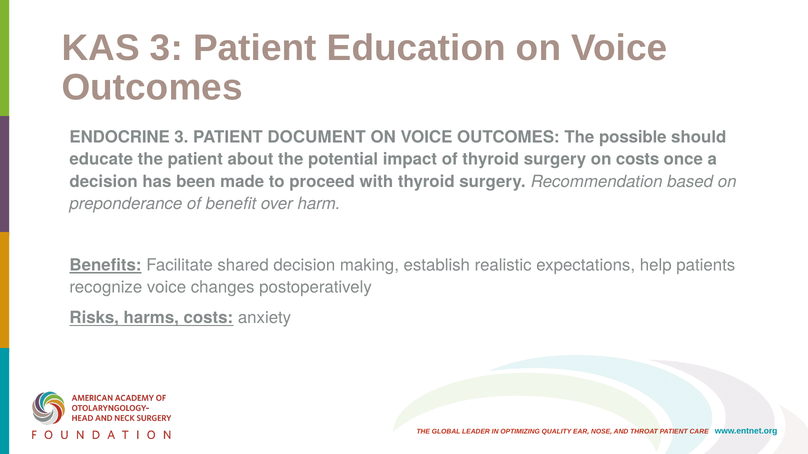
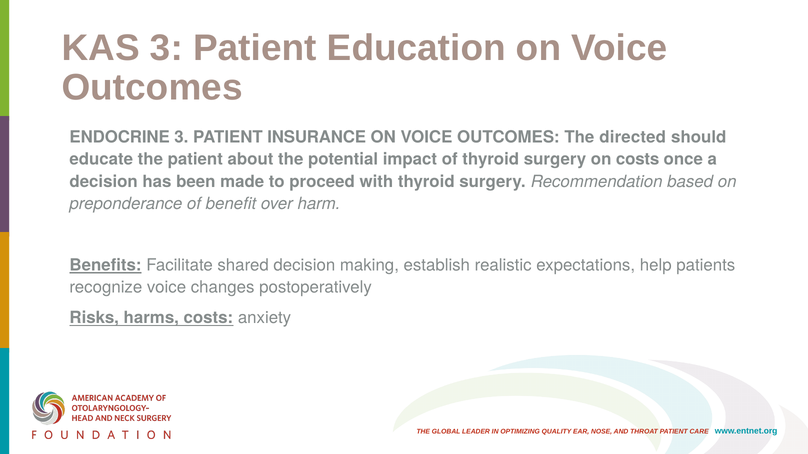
DOCUMENT: DOCUMENT -> INSURANCE
possible: possible -> directed
